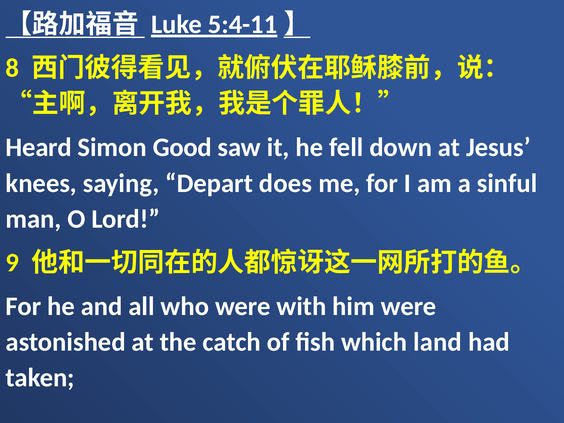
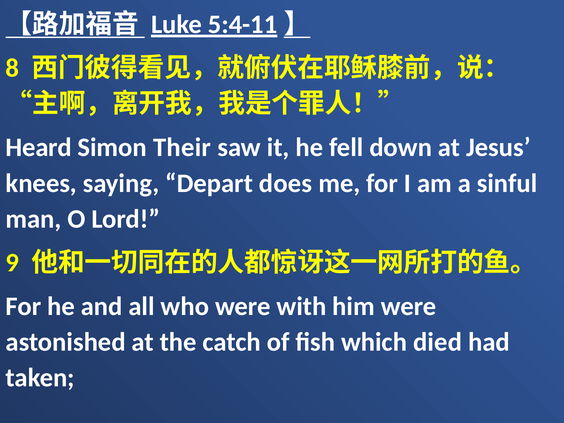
Good: Good -> Their
land: land -> died
